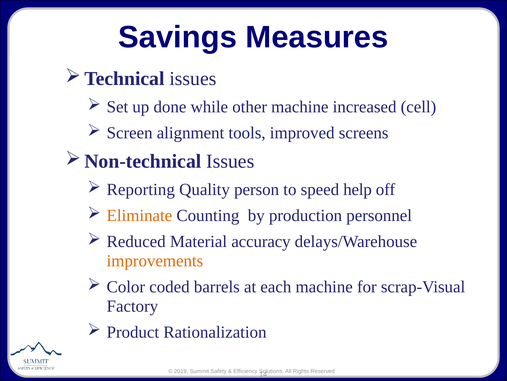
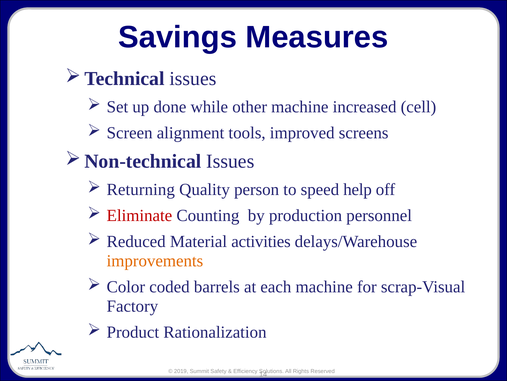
Reporting: Reporting -> Returning
Eliminate colour: orange -> red
accuracy: accuracy -> activities
